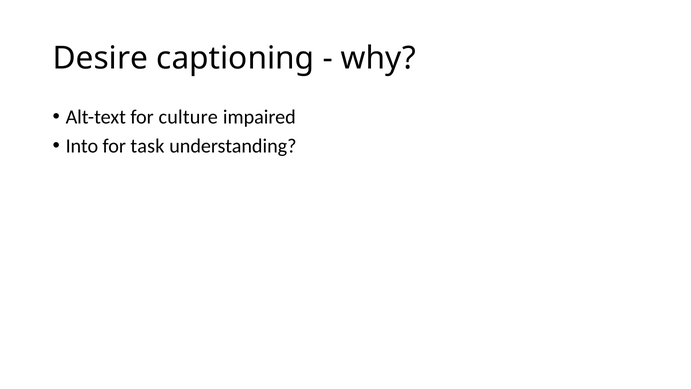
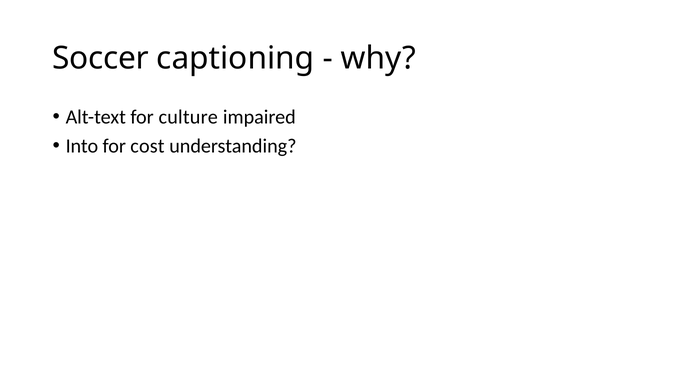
Desire: Desire -> Soccer
task: task -> cost
